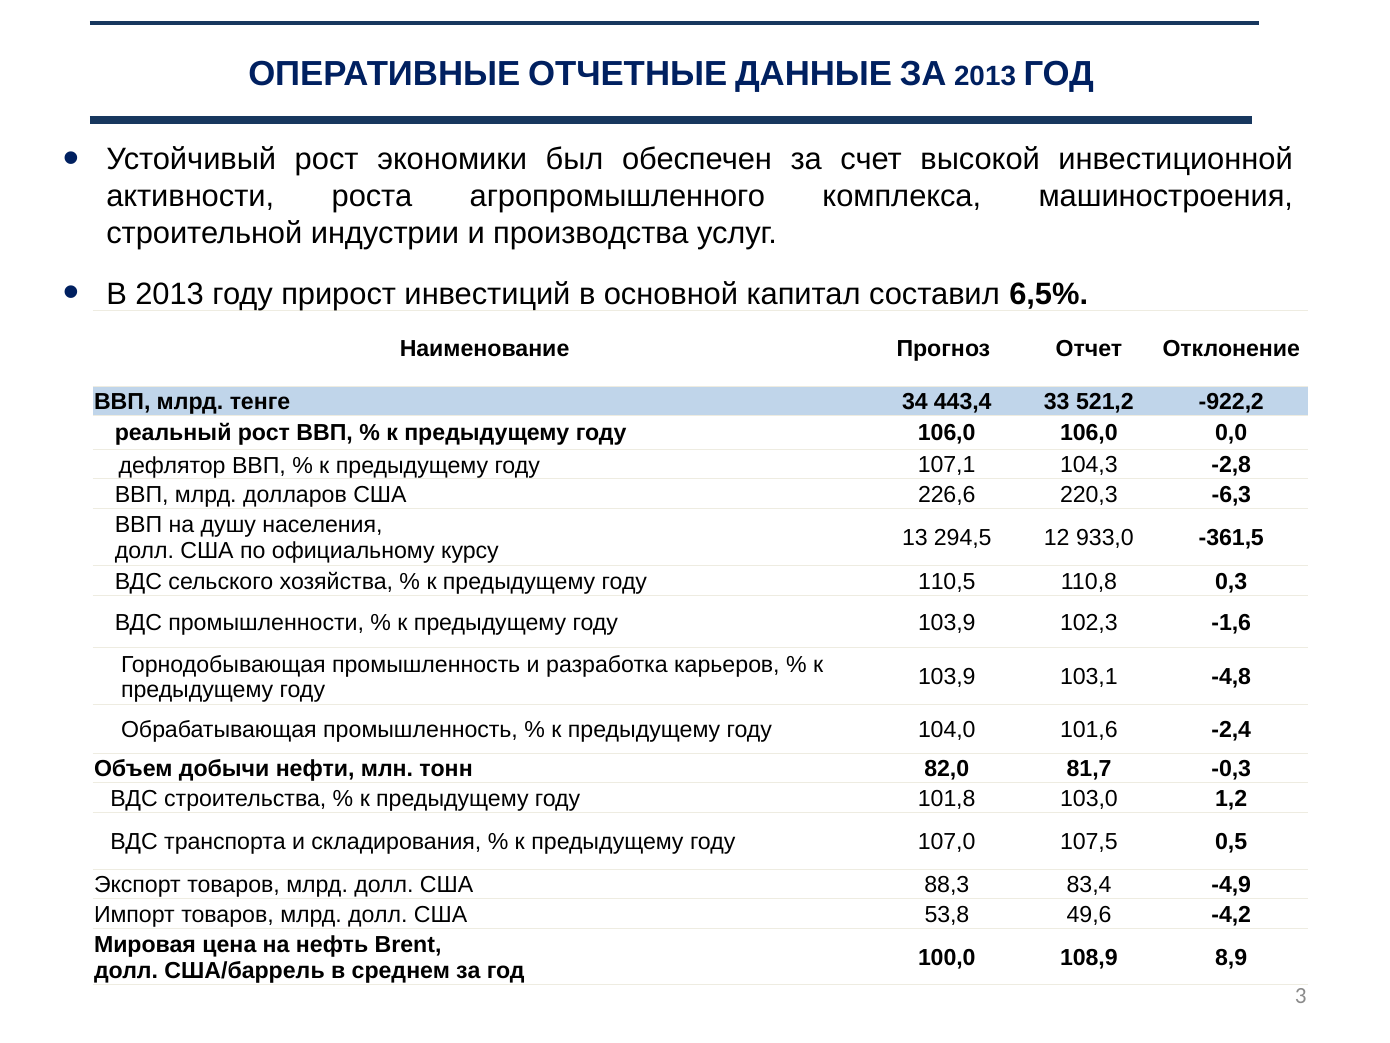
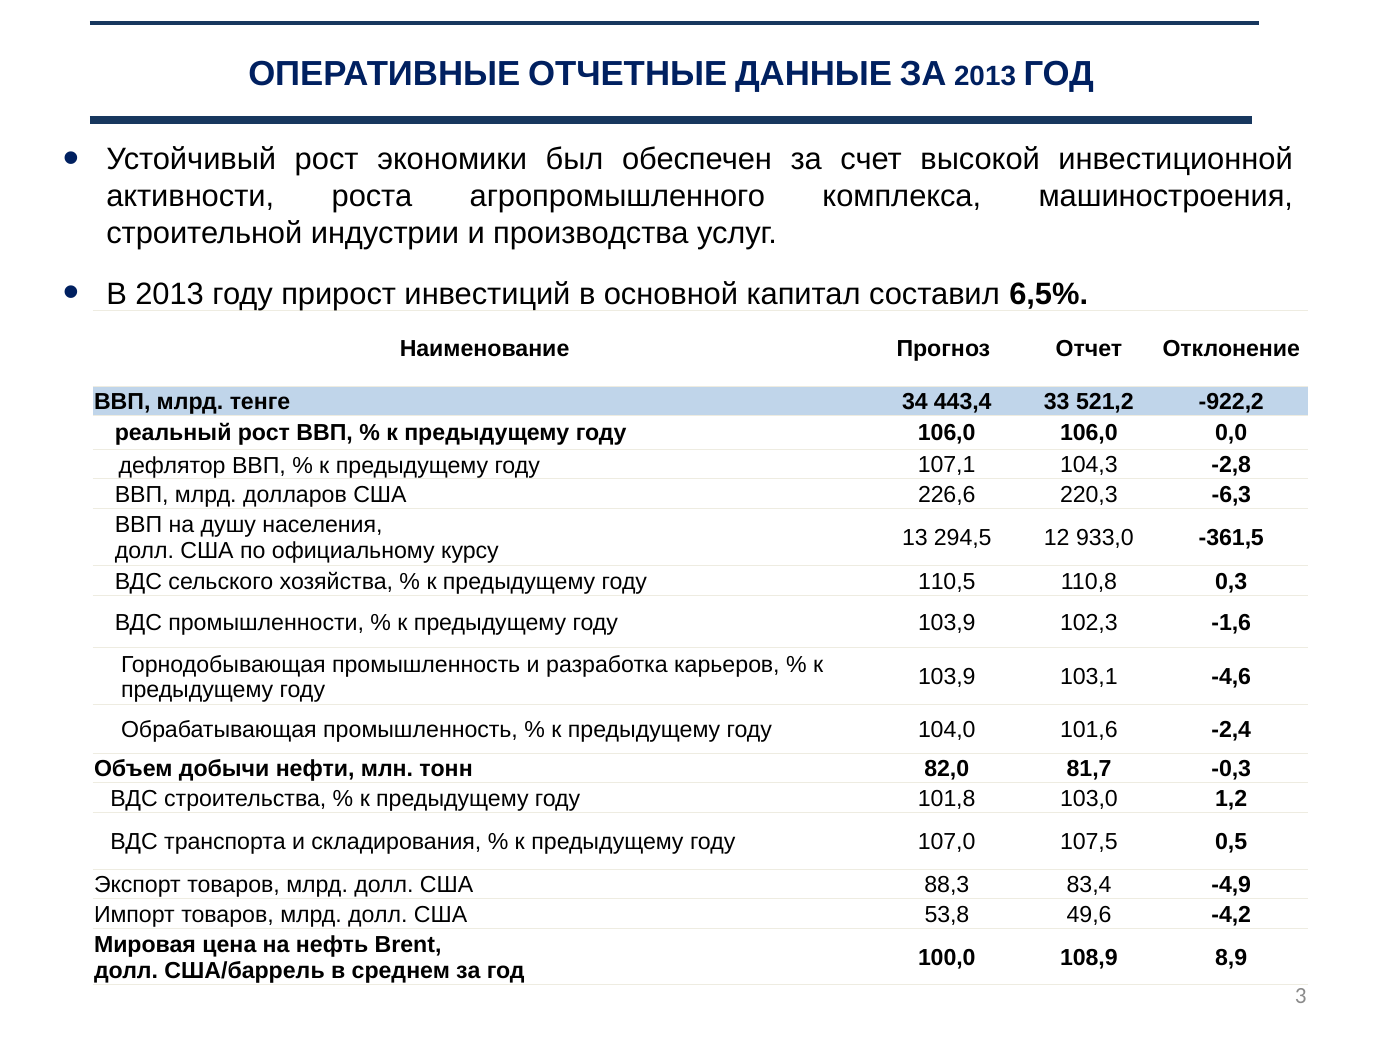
-4,8: -4,8 -> -4,6
